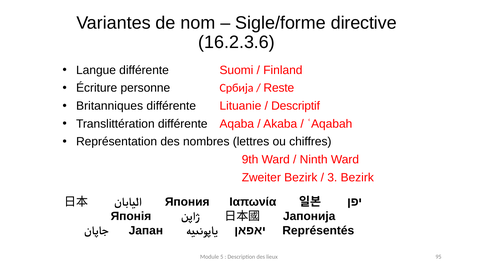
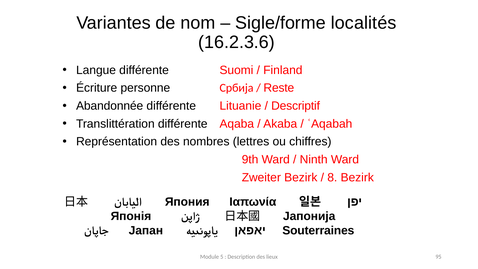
directive: directive -> localités
Britanniques: Britanniques -> Abandonnée
3: 3 -> 8
Représentés: Représentés -> Souterraines
